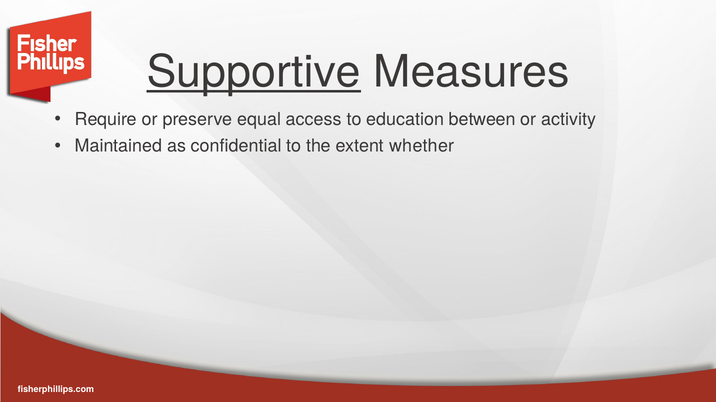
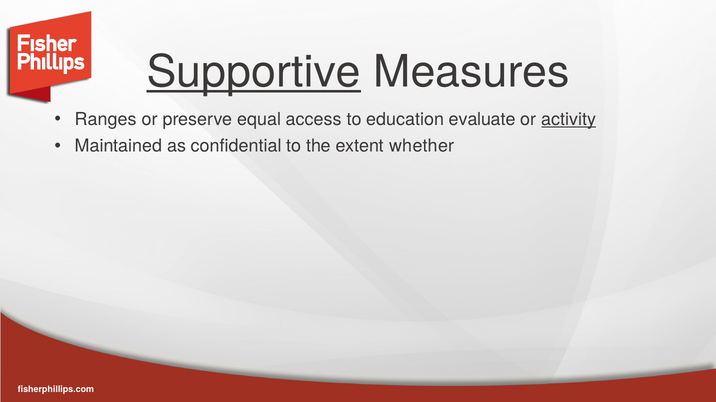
Require: Require -> Ranges
between: between -> evaluate
activity underline: none -> present
